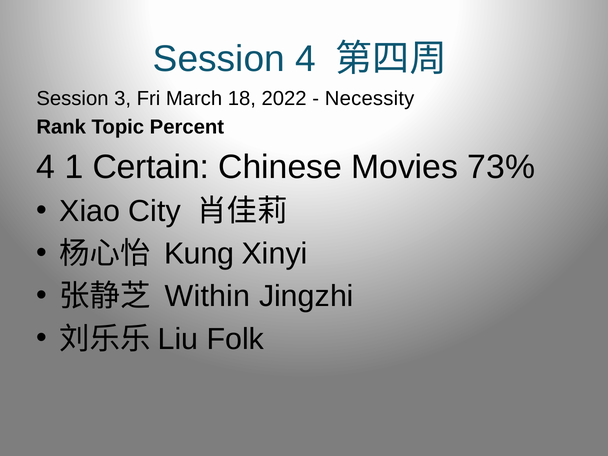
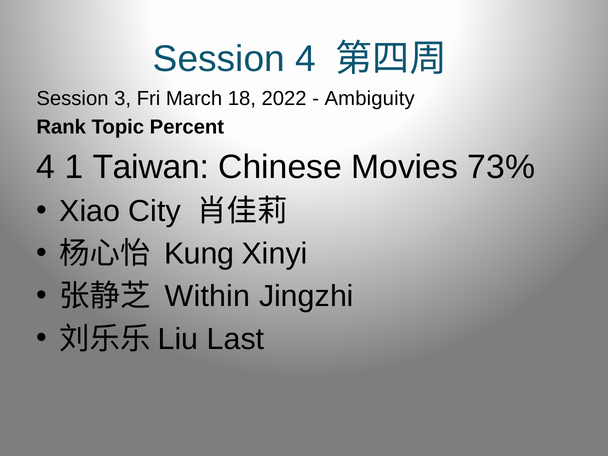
Necessity: Necessity -> Ambiguity
Certain: Certain -> Taiwan
Folk: Folk -> Last
